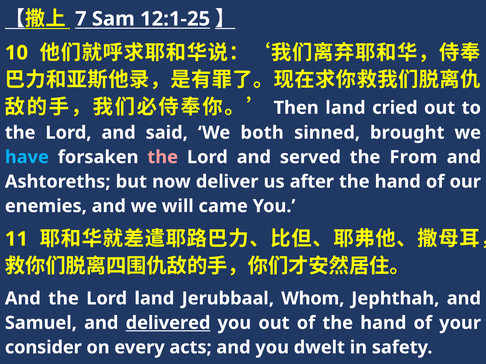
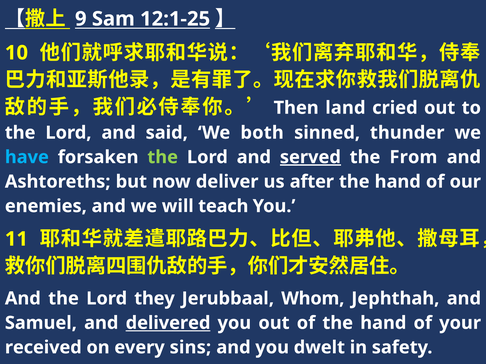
7: 7 -> 9
brought: brought -> thunder
the at (163, 157) colour: pink -> light green
served underline: none -> present
came: came -> teach
Lord land: land -> they
consider: consider -> received
acts: acts -> sins
